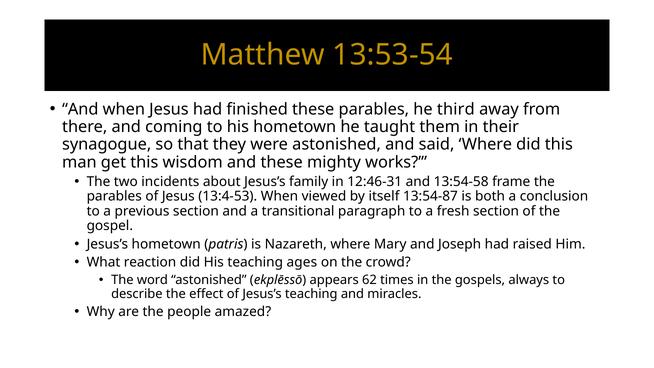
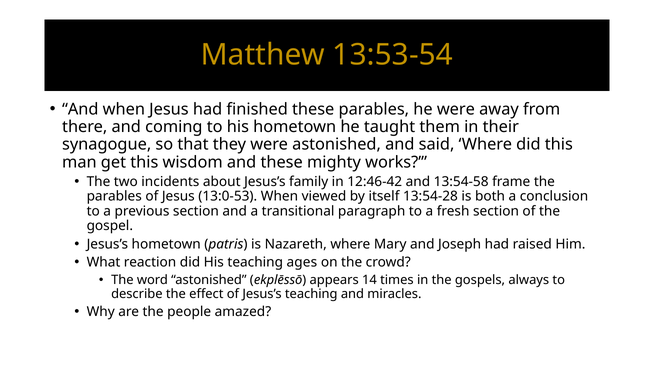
he third: third -> were
12:46-31: 12:46-31 -> 12:46-42
13:4-53: 13:4-53 -> 13:0-53
13:54-87: 13:54-87 -> 13:54-28
62: 62 -> 14
